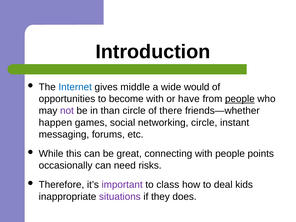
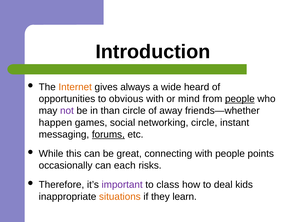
Internet colour: blue -> orange
middle: middle -> always
would: would -> heard
become: become -> obvious
have: have -> mind
there: there -> away
forums underline: none -> present
need: need -> each
situations colour: purple -> orange
does: does -> learn
